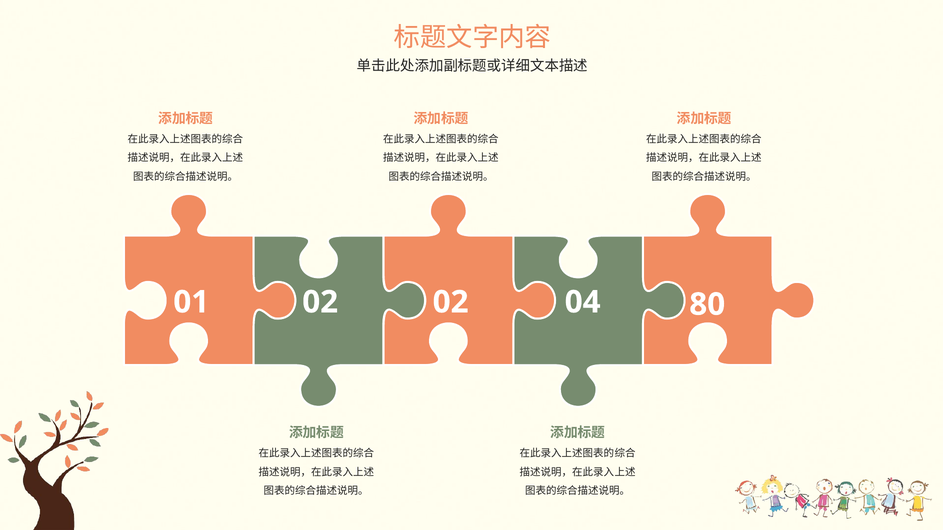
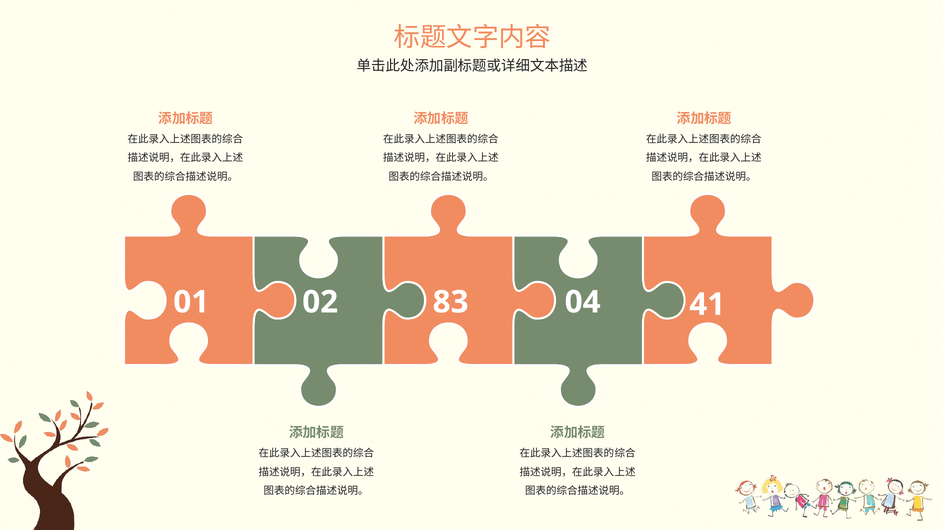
02 02: 02 -> 83
80: 80 -> 41
